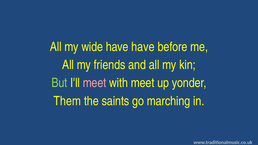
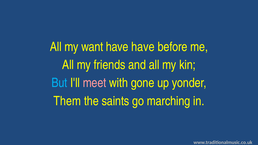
wide: wide -> want
But colour: light green -> light blue
with meet: meet -> gone
